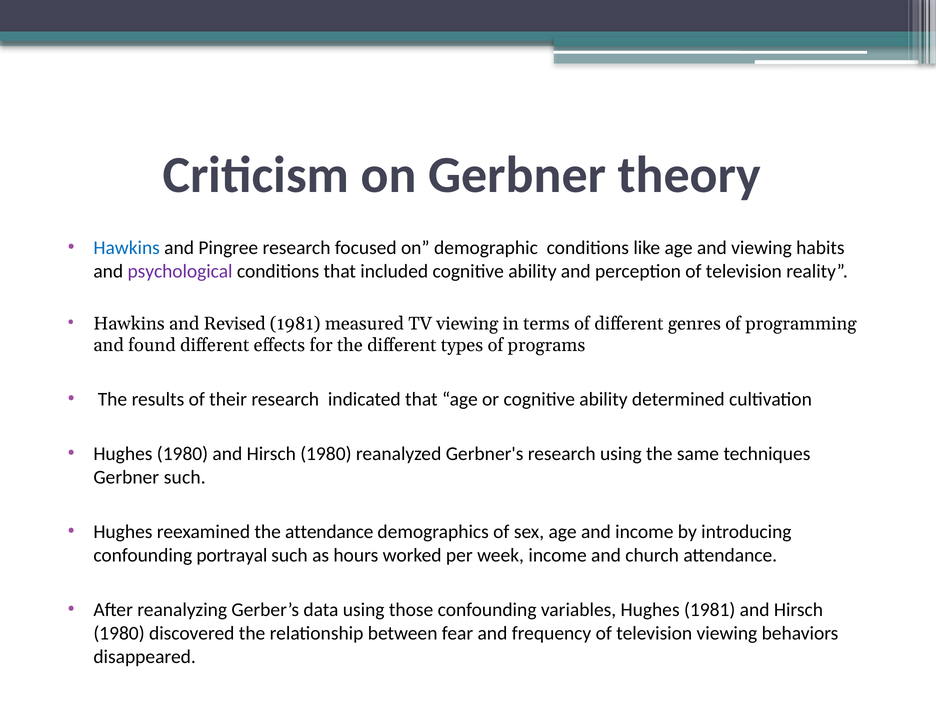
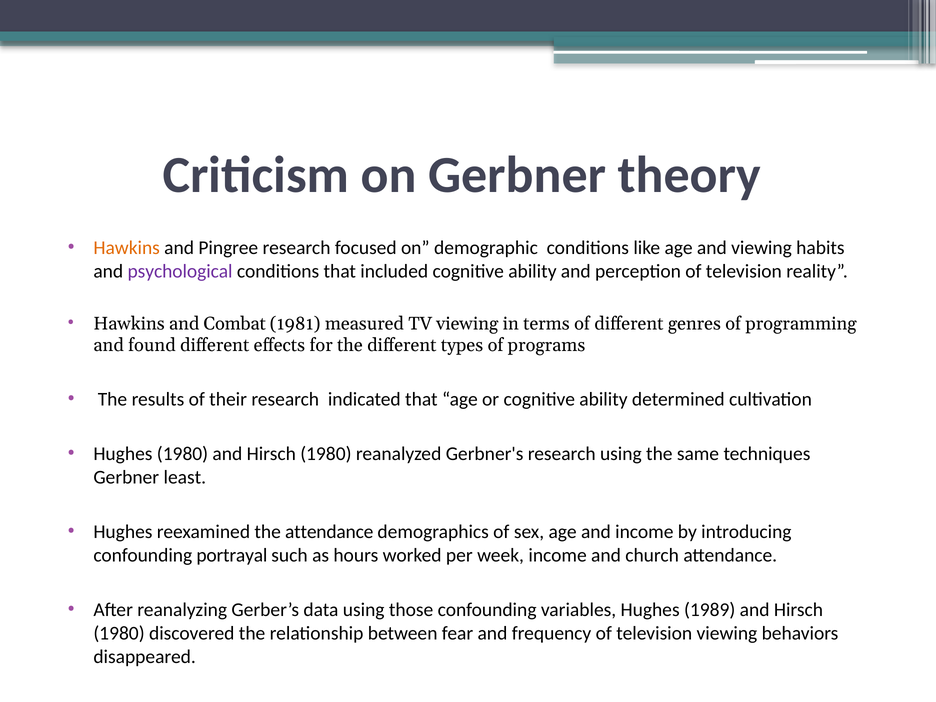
Hawkins at (127, 248) colour: blue -> orange
Revised: Revised -> Combat
Gerbner such: such -> least
Hughes 1981: 1981 -> 1989
